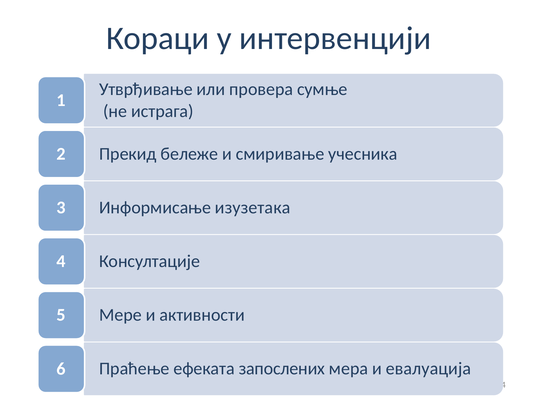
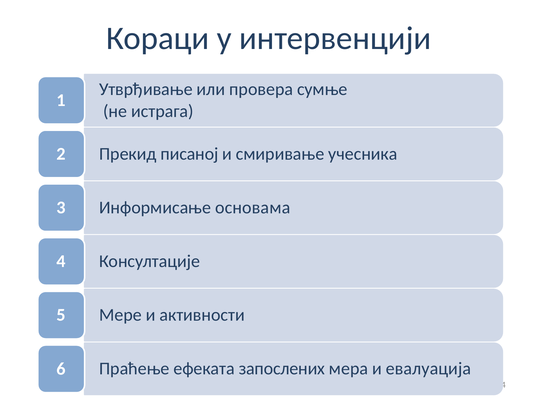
бележе: бележе -> писаној
изузетака: изузетака -> основама
